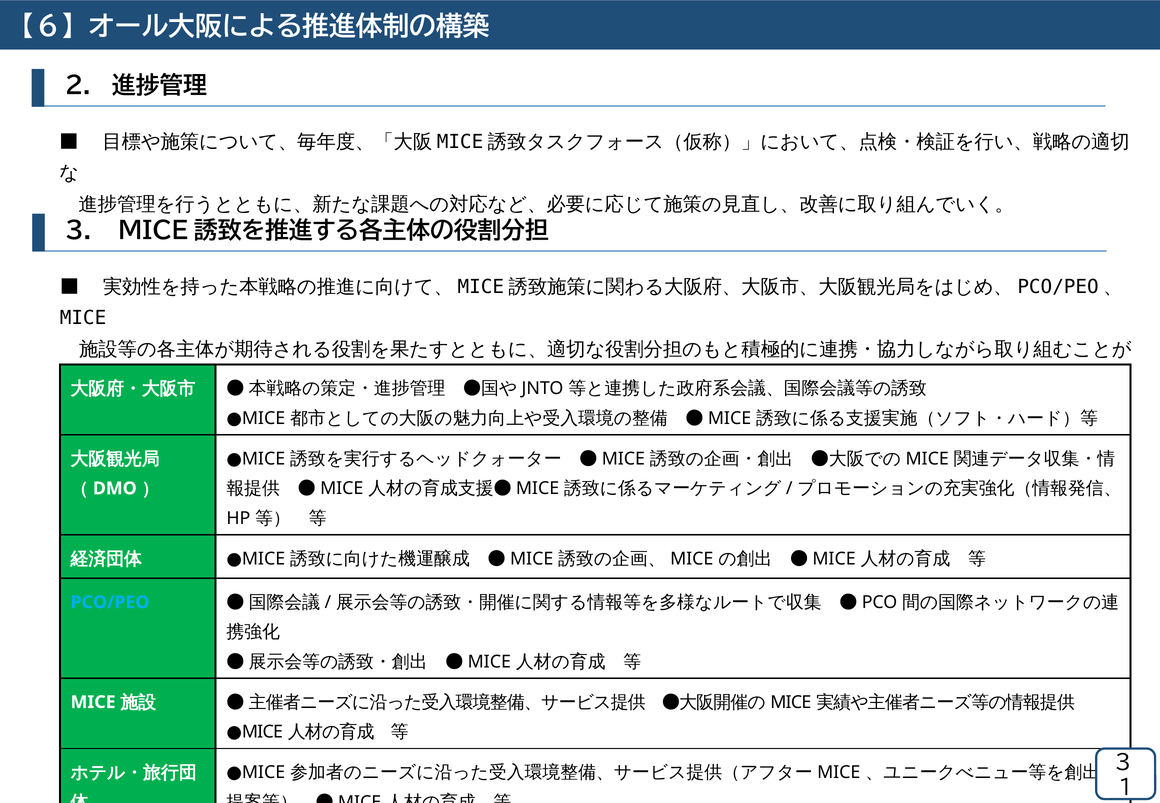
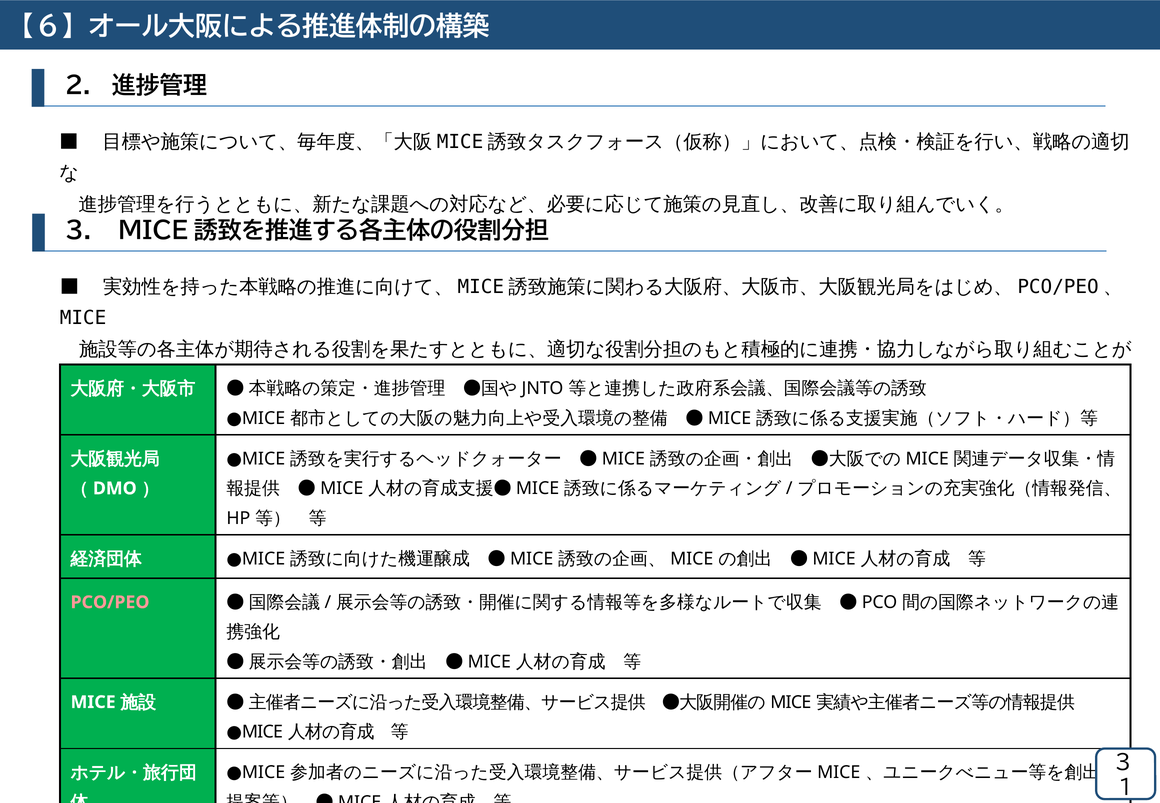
PCO/PEO colour: light blue -> pink
